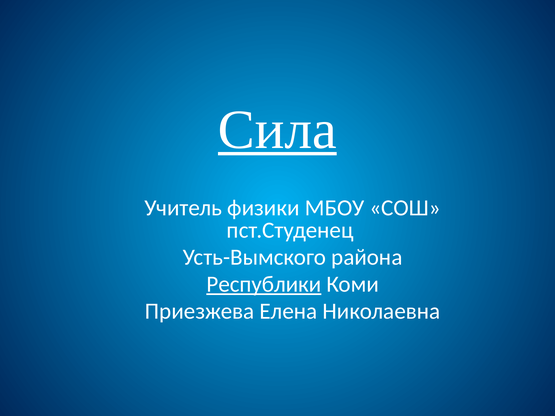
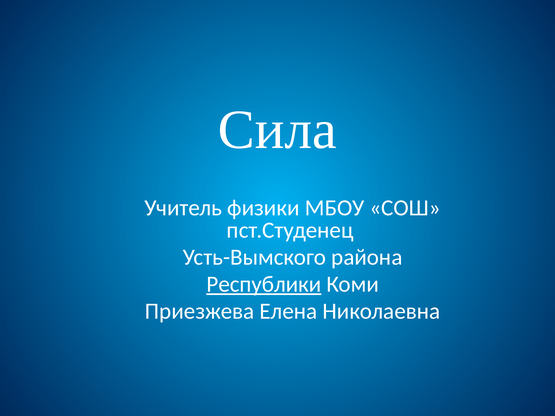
Сила underline: present -> none
